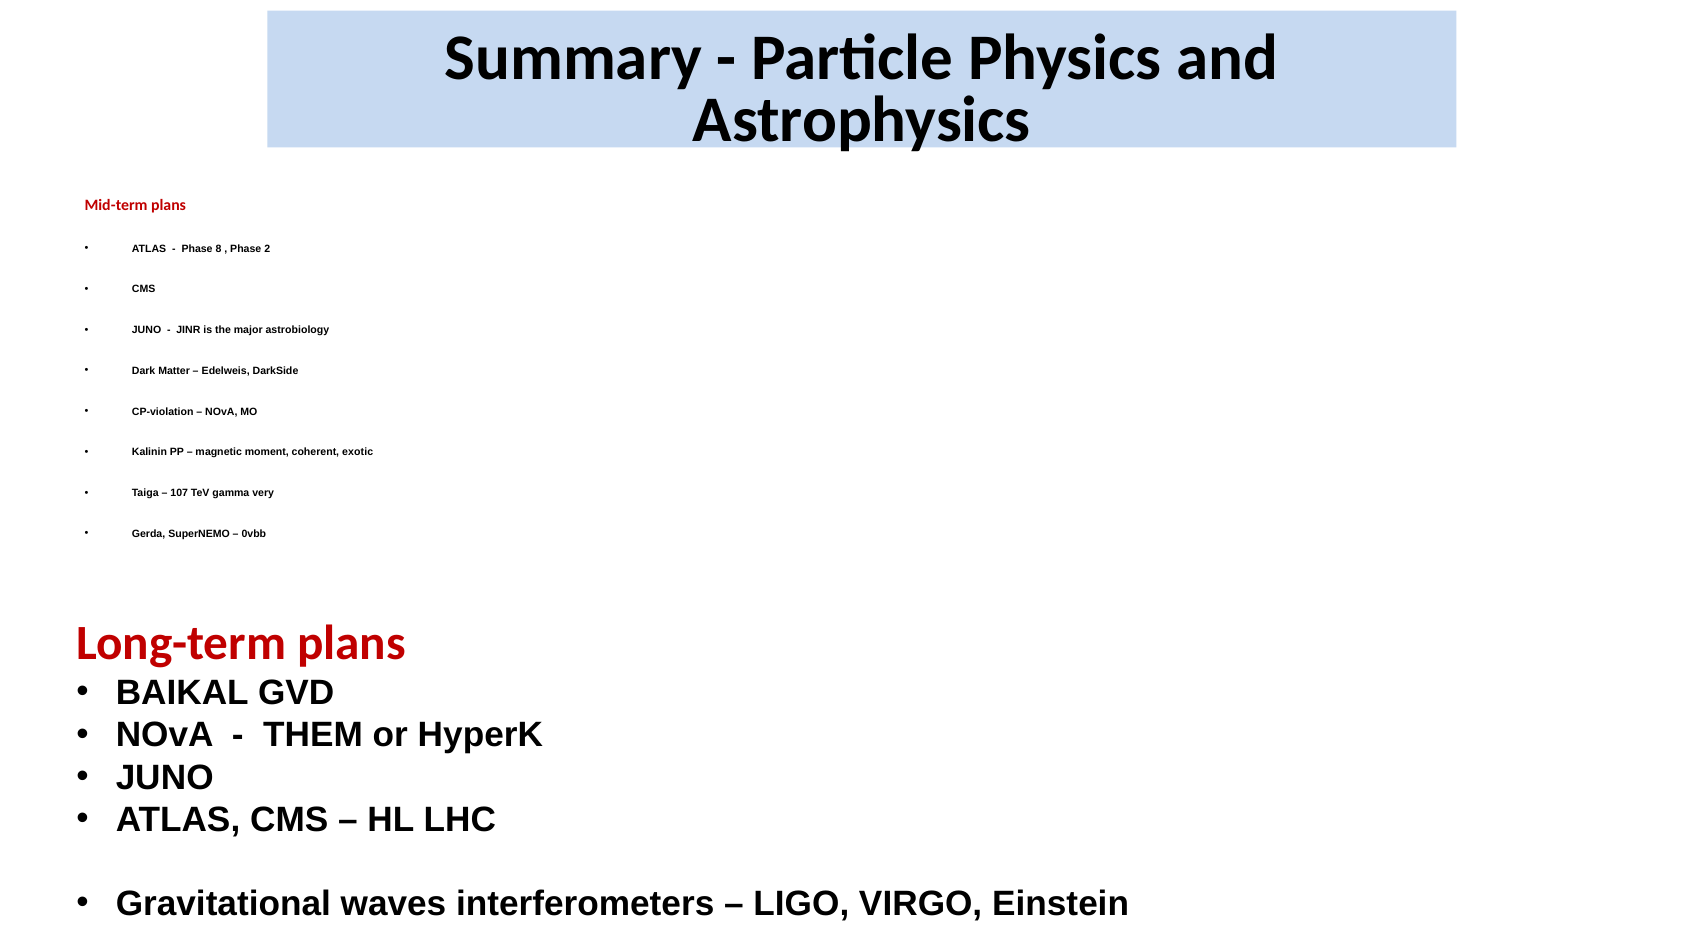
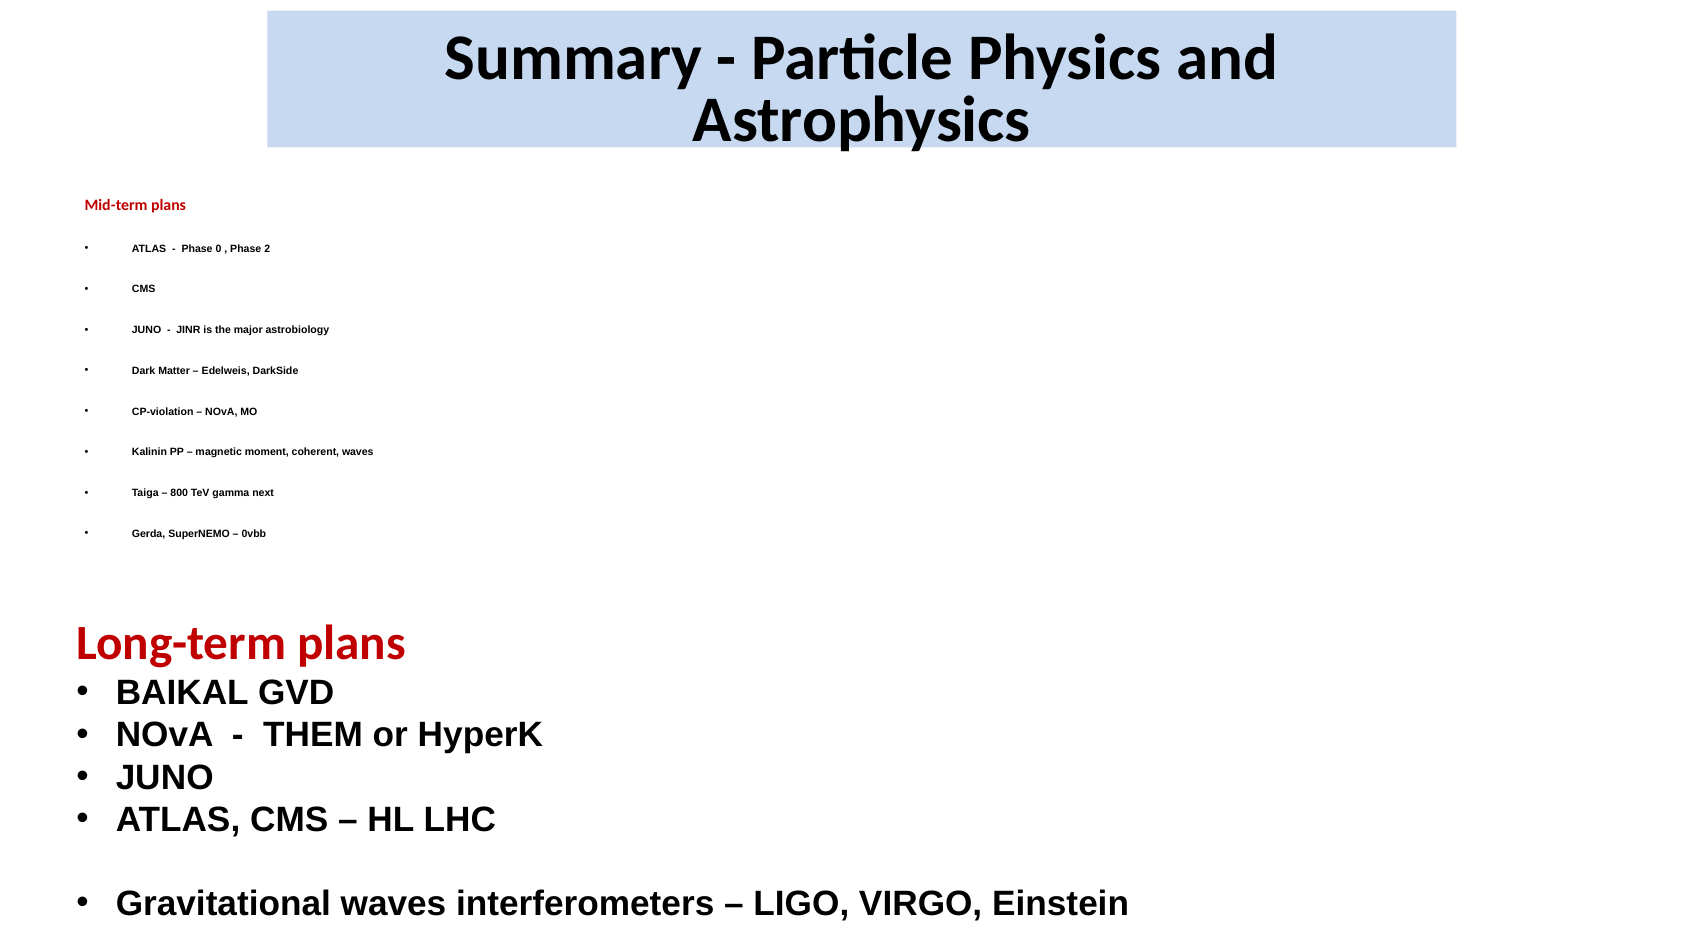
8: 8 -> 0
coherent exotic: exotic -> waves
107: 107 -> 800
very: very -> next
